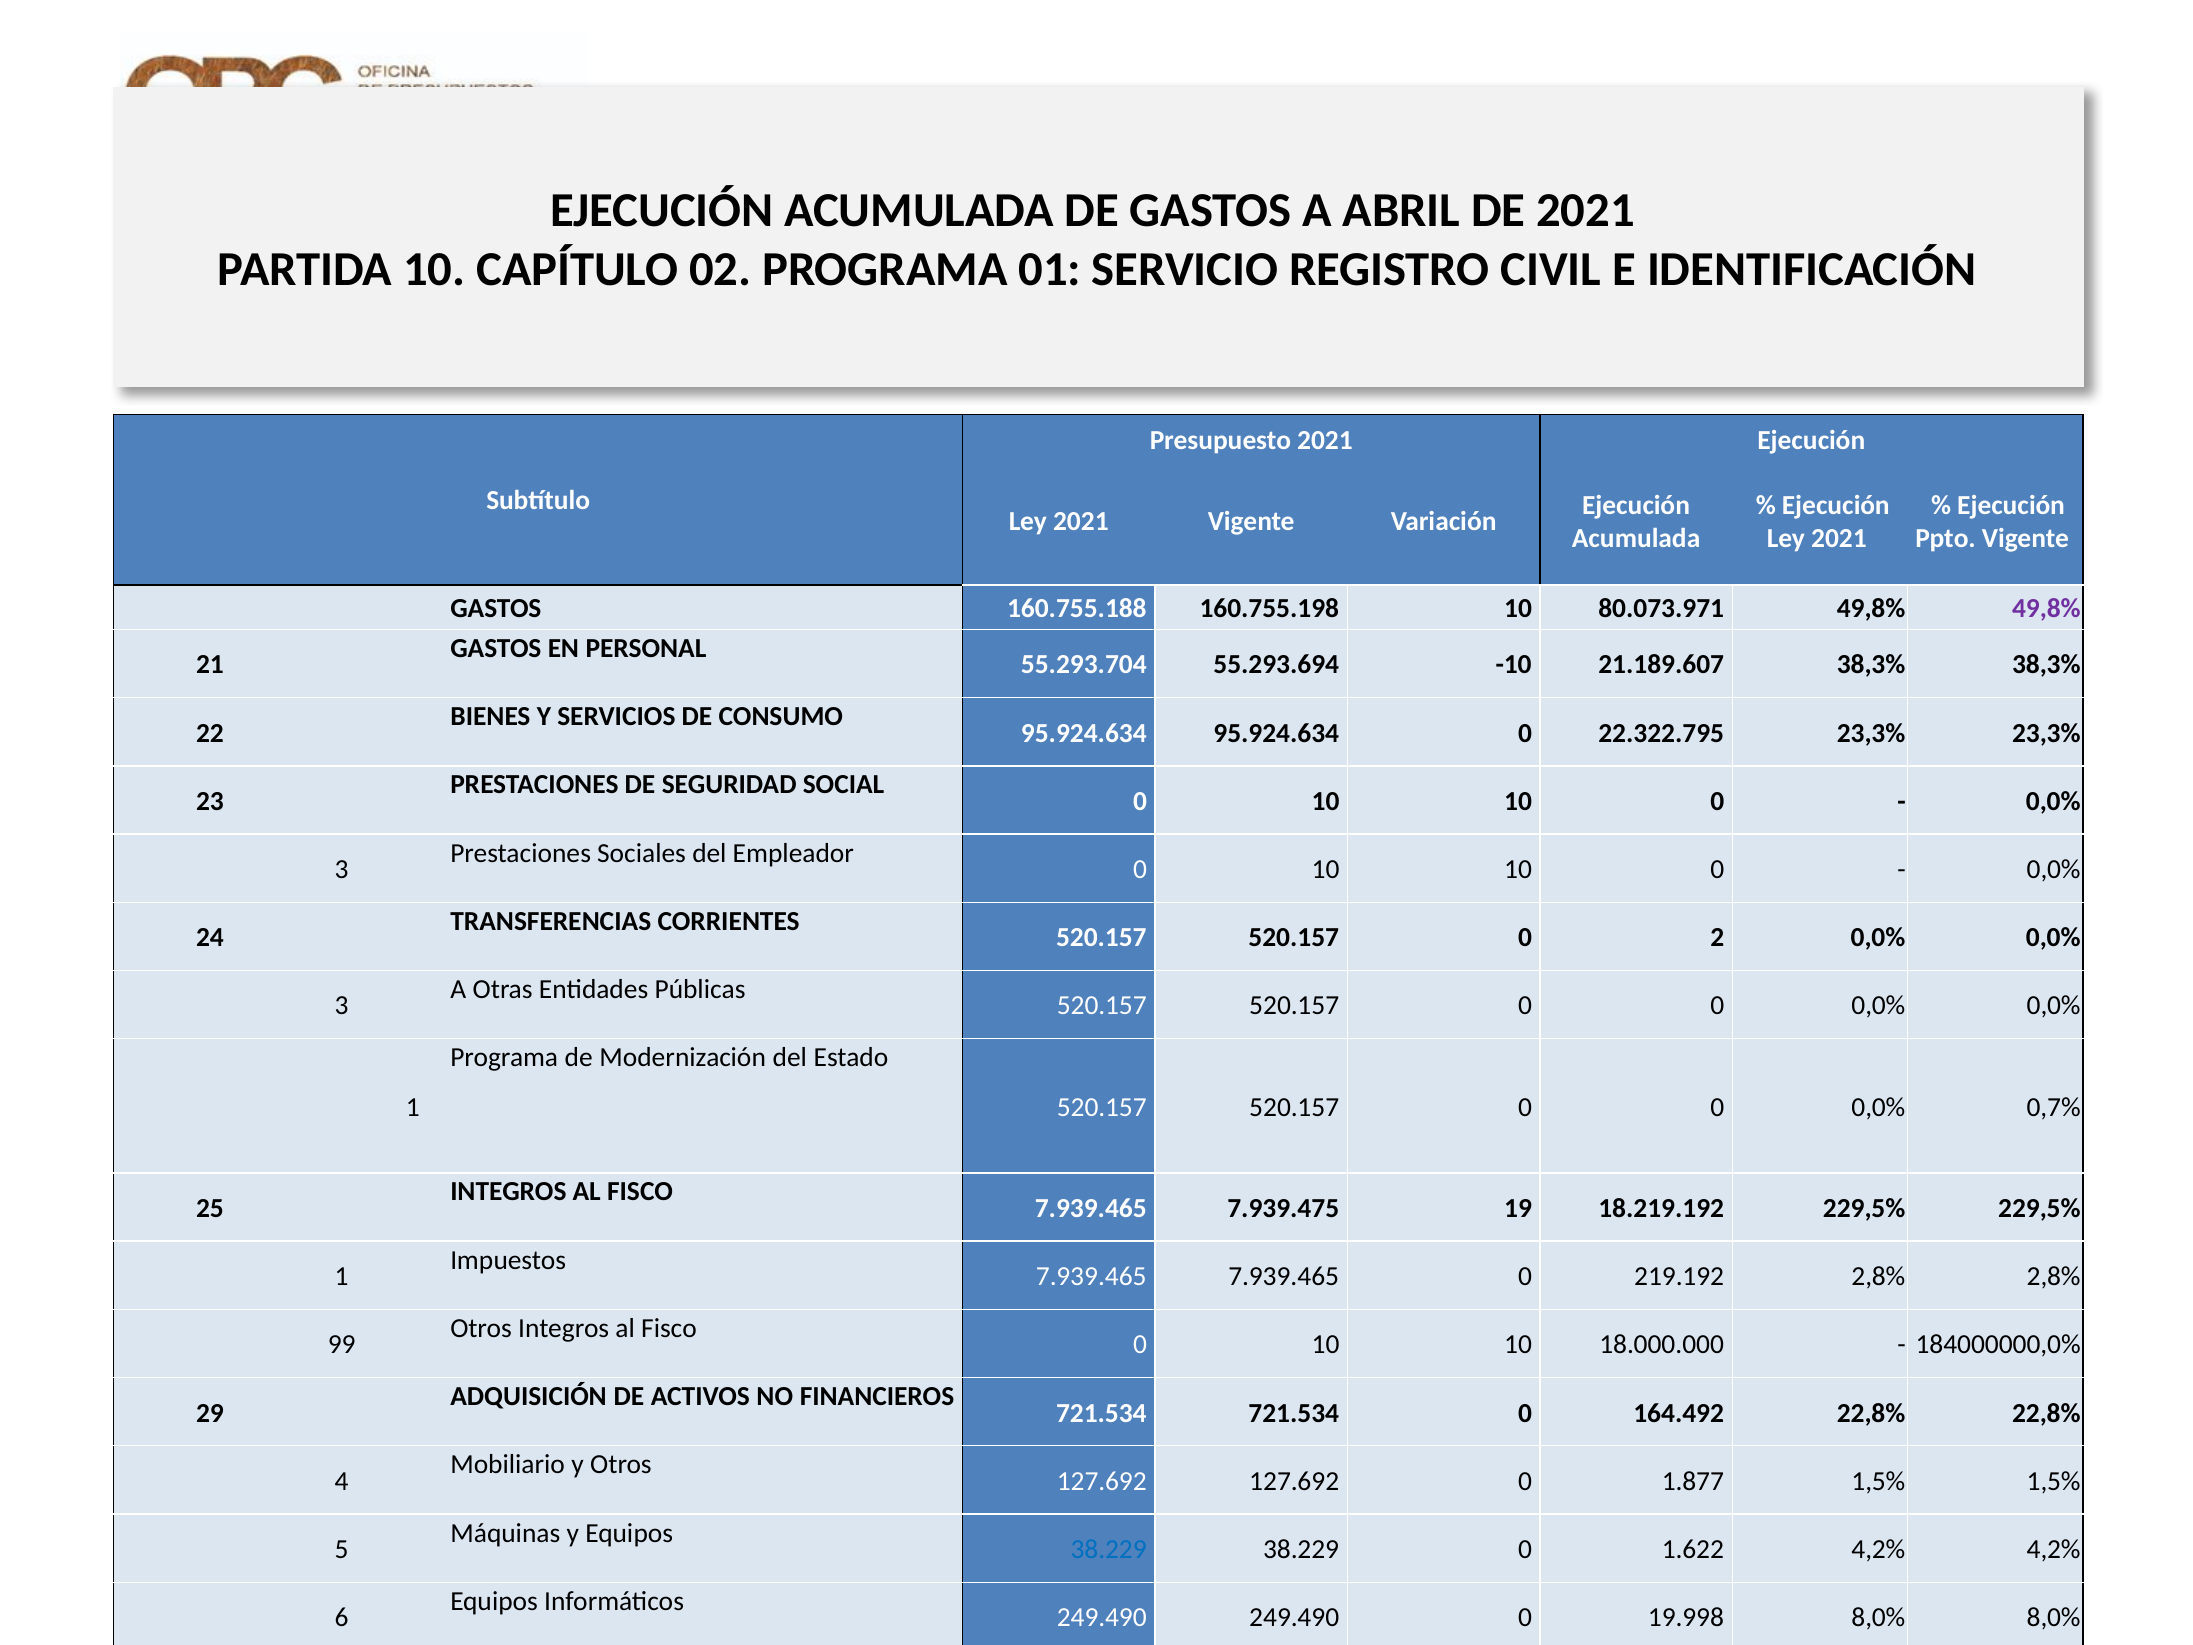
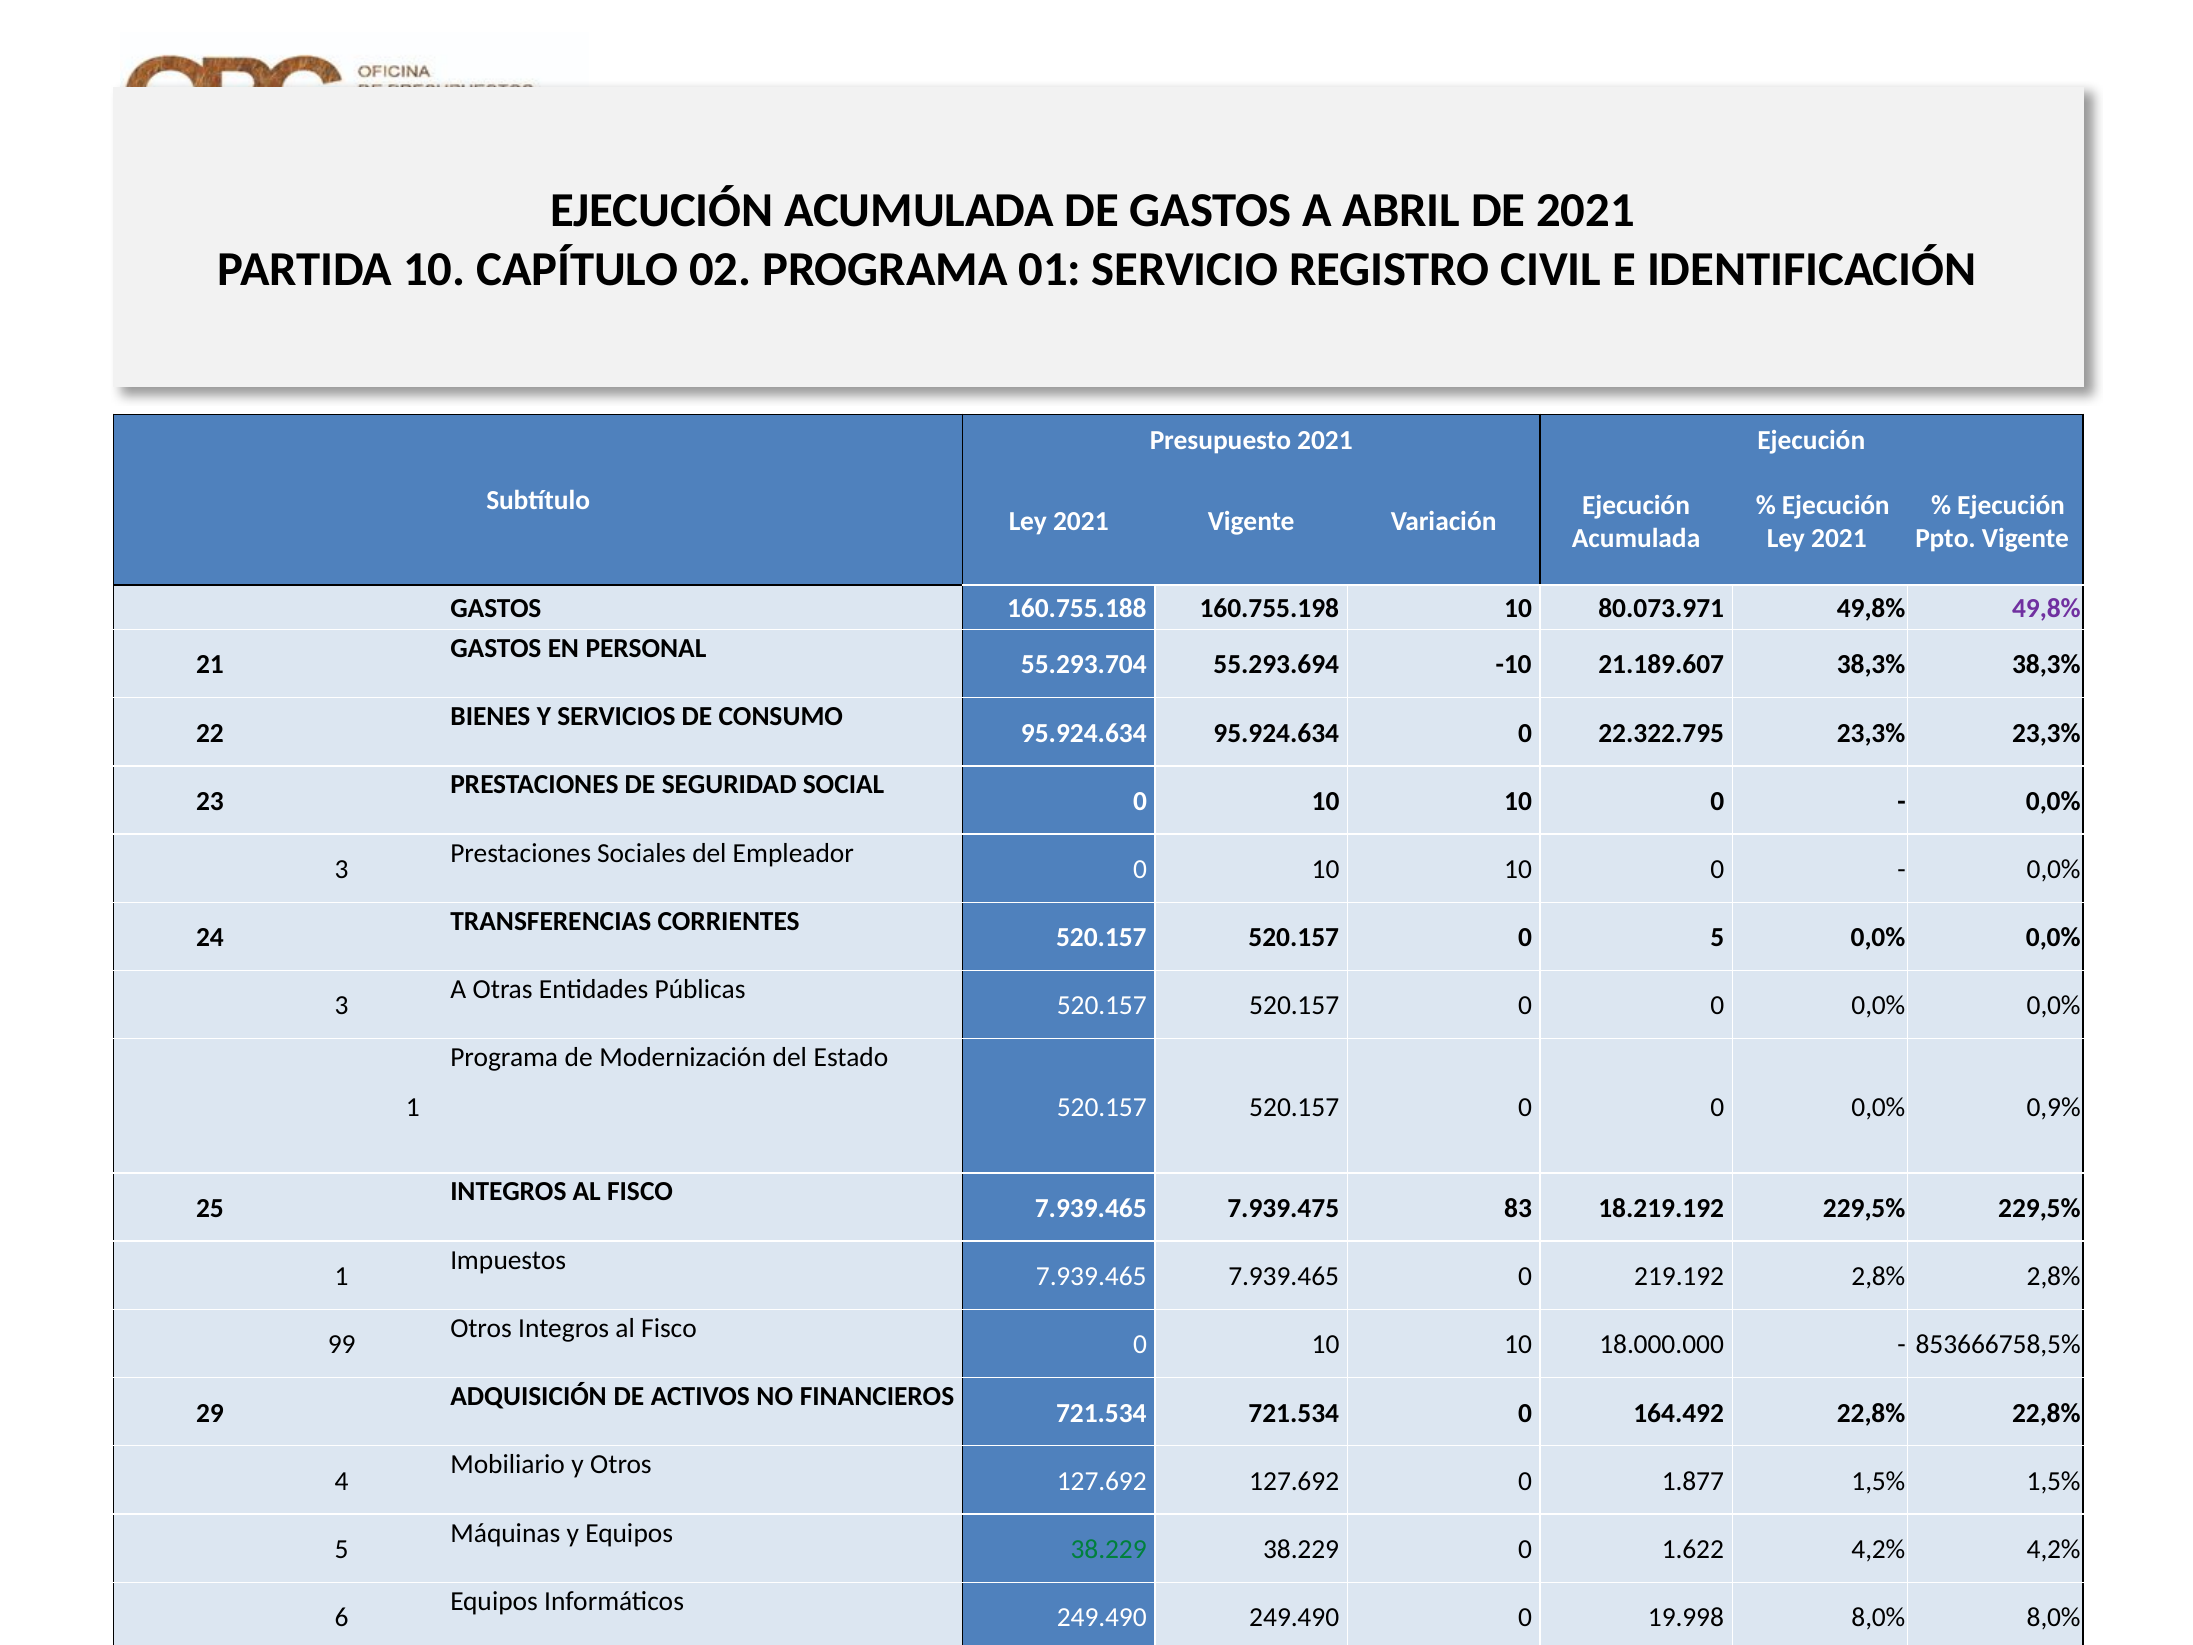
0 2: 2 -> 5
0,7%: 0,7% -> 0,9%
19: 19 -> 83
184000000,0%: 184000000,0% -> 853666758,5%
38.229 at (1109, 1549) colour: blue -> green
